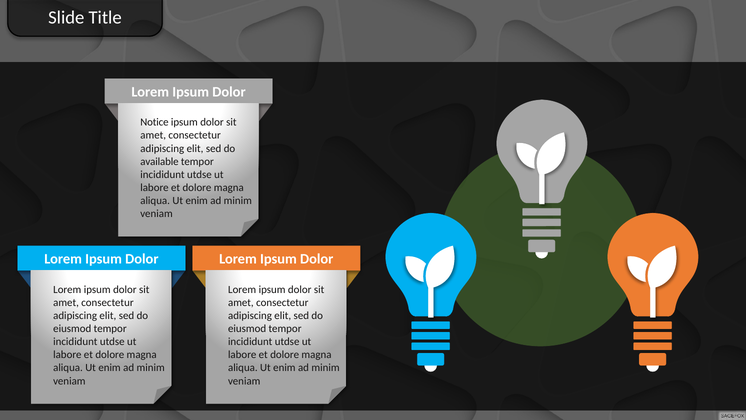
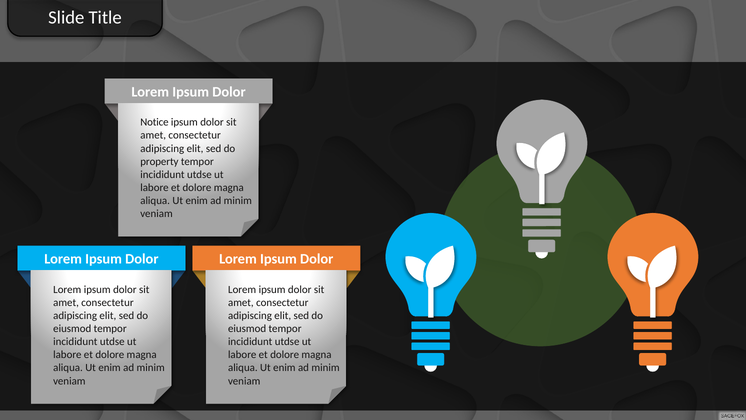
available: available -> property
